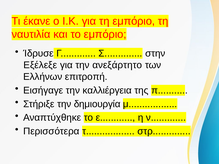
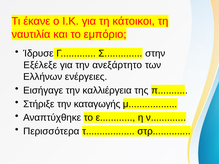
τη εμπόριο: εμπόριο -> κάτοικοι
επιτροπή: επιτροπή -> ενέργειες
δημιουργία: δημιουργία -> καταγωγής
